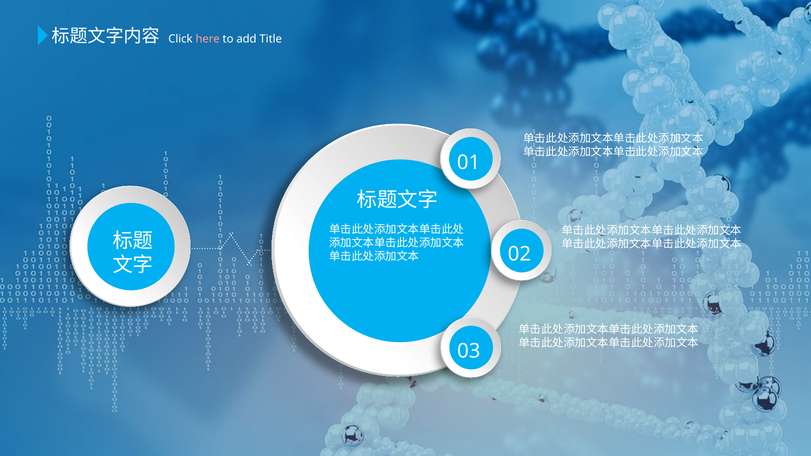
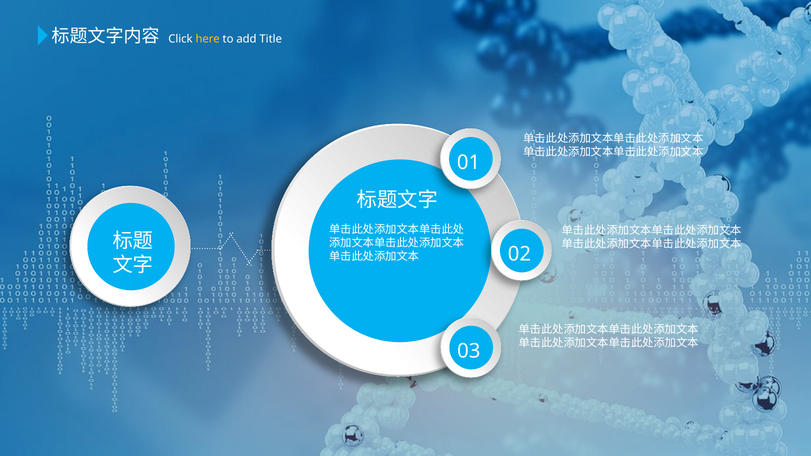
here colour: pink -> yellow
